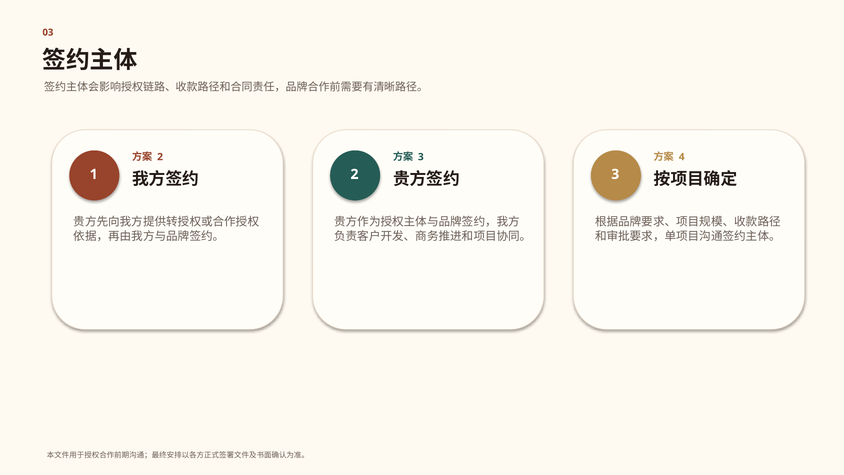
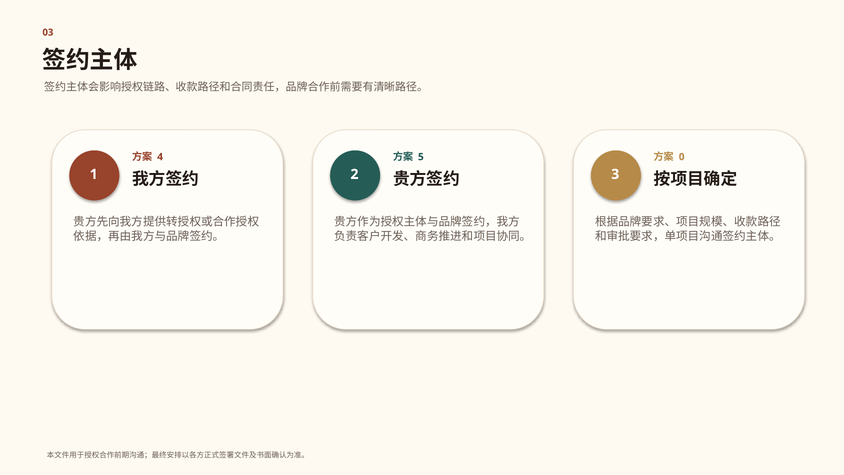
2 at (160, 157): 2 -> 4
3 at (421, 157): 3 -> 5
4: 4 -> 0
